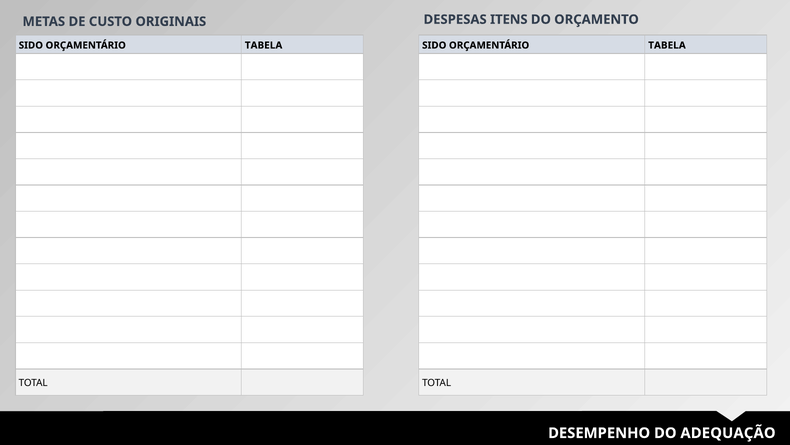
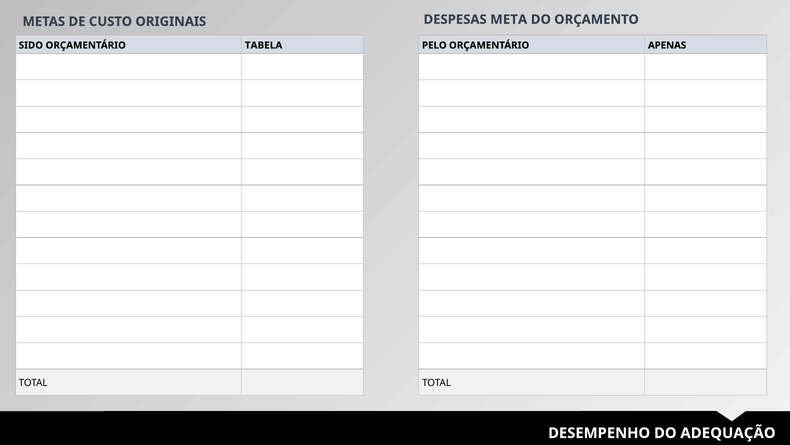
ITENS: ITENS -> META
SIDO at (434, 45): SIDO -> PELO
TABELA at (667, 45): TABELA -> APENAS
